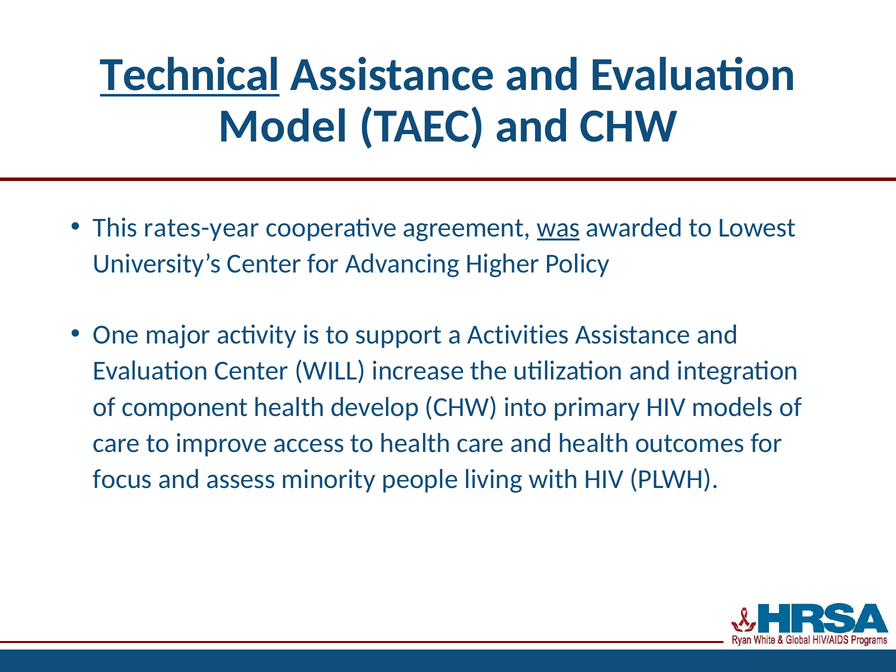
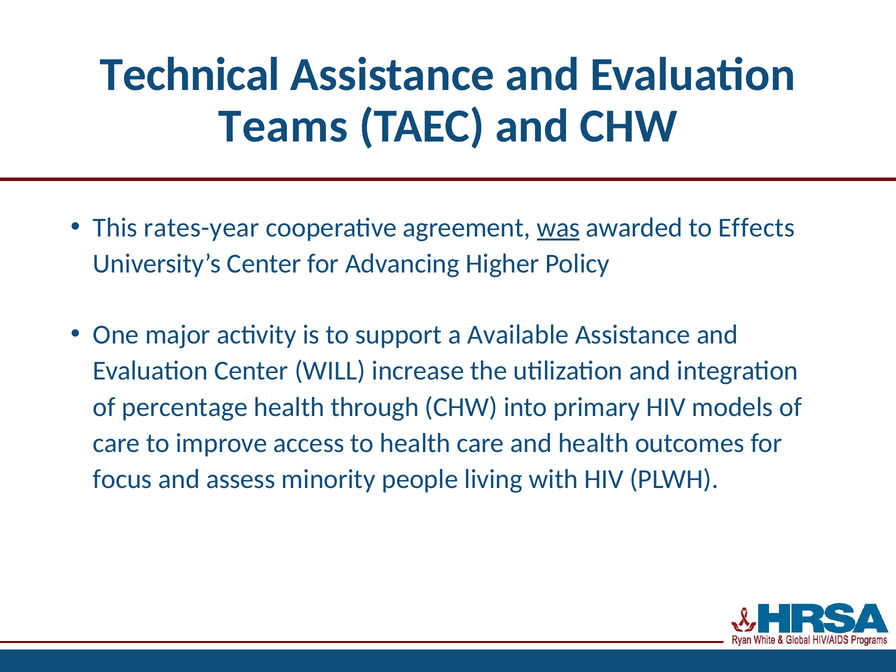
Technical underline: present -> none
Model: Model -> Teams
Lowest: Lowest -> Effects
Activities: Activities -> Available
component: component -> percentage
develop: develop -> through
